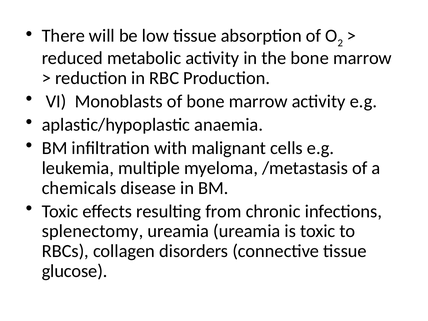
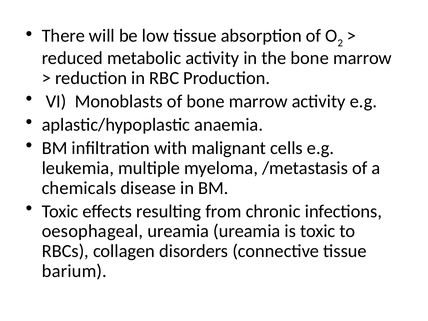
splenectomy: splenectomy -> oesophageal
glucose: glucose -> barium
